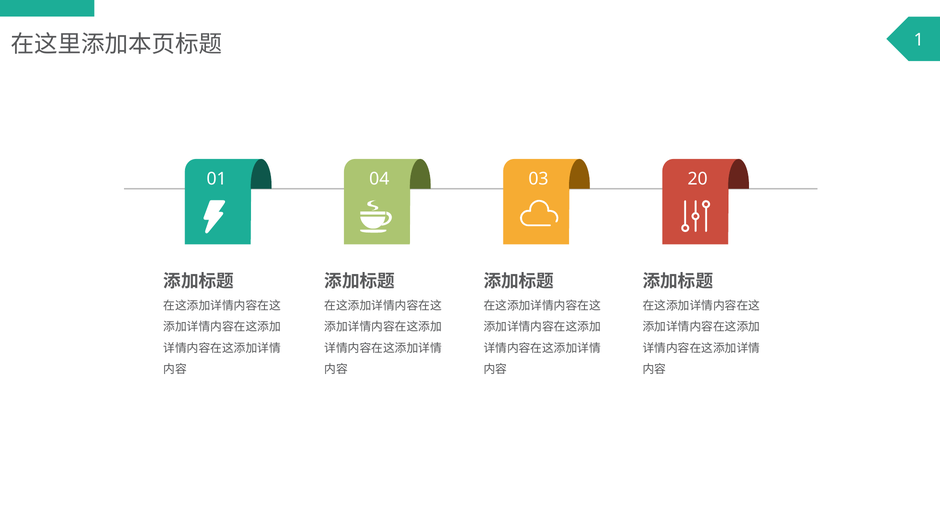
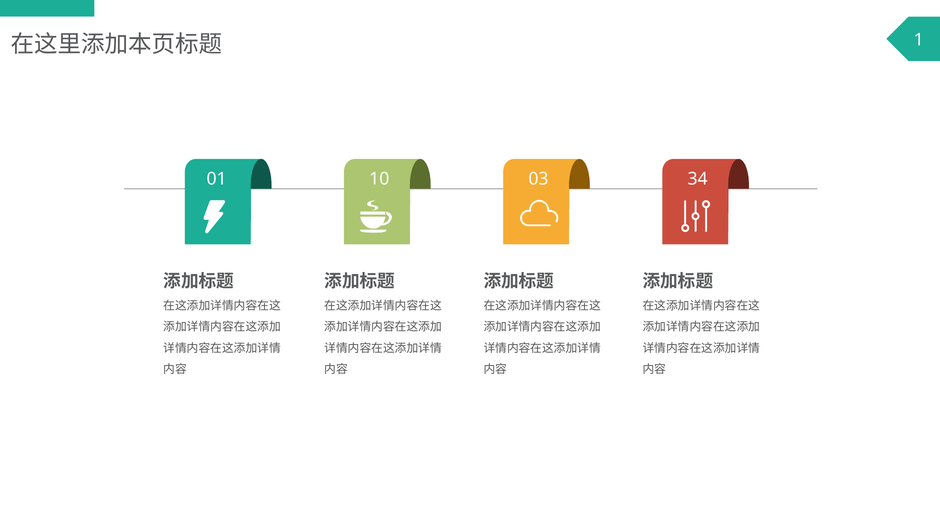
04: 04 -> 10
20: 20 -> 34
